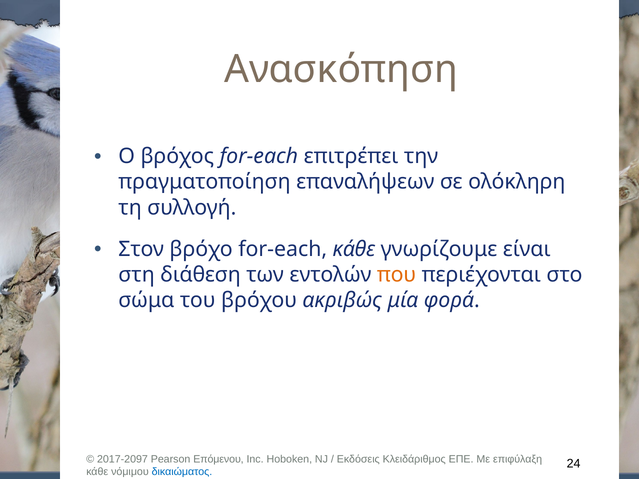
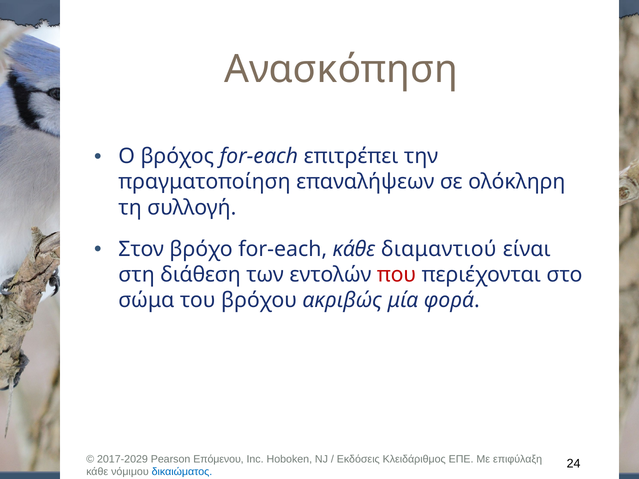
γνωρίζουμε: γνωρίζουμε -> διαμαντιού
που colour: orange -> red
2017-2097: 2017-2097 -> 2017-2029
